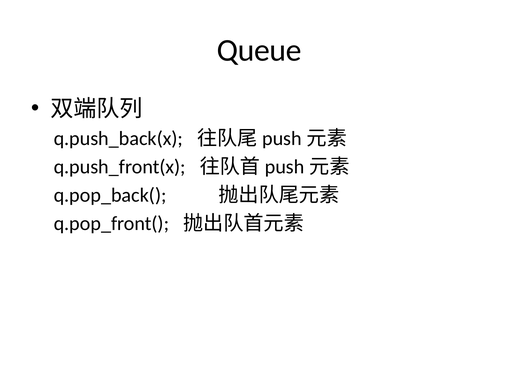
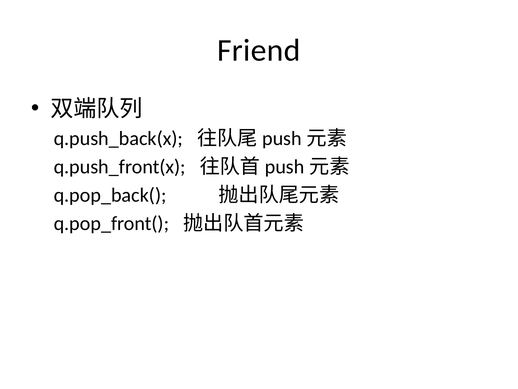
Queue: Queue -> Friend
